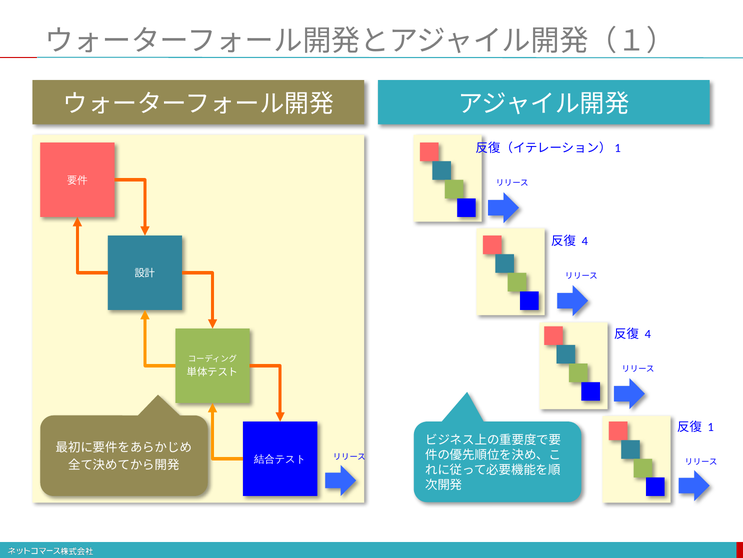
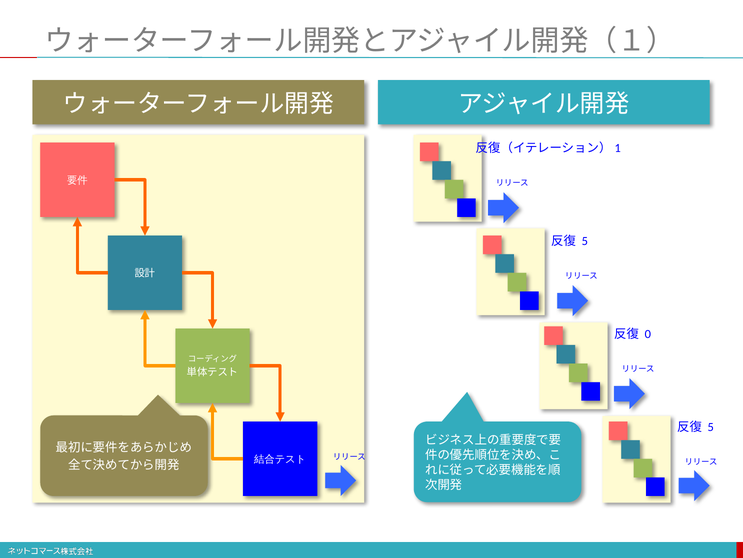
4 at (585, 241): 4 -> 5
4 at (648, 334): 4 -> 0
1 at (711, 427): 1 -> 5
